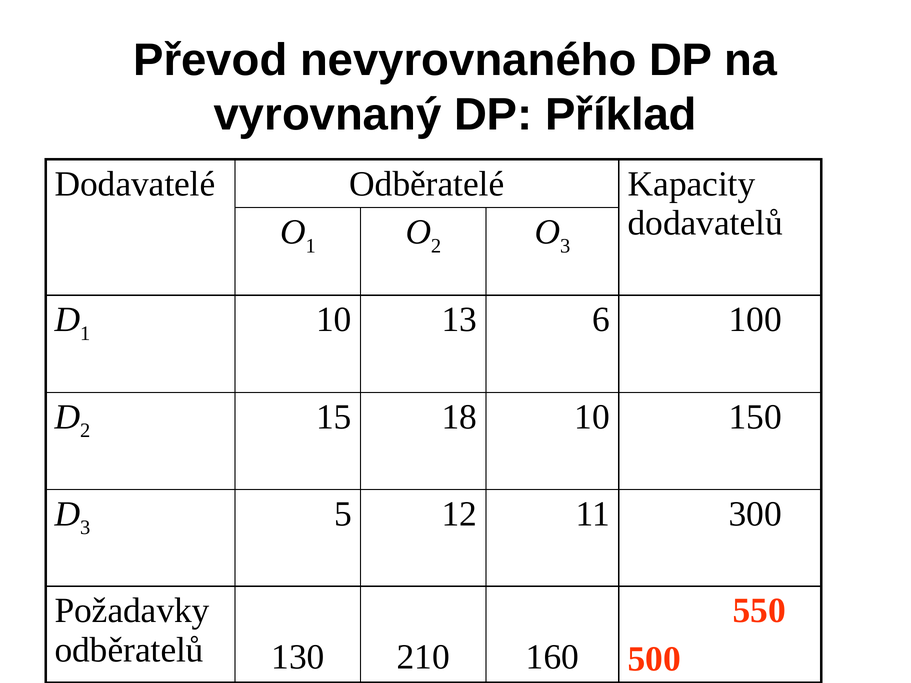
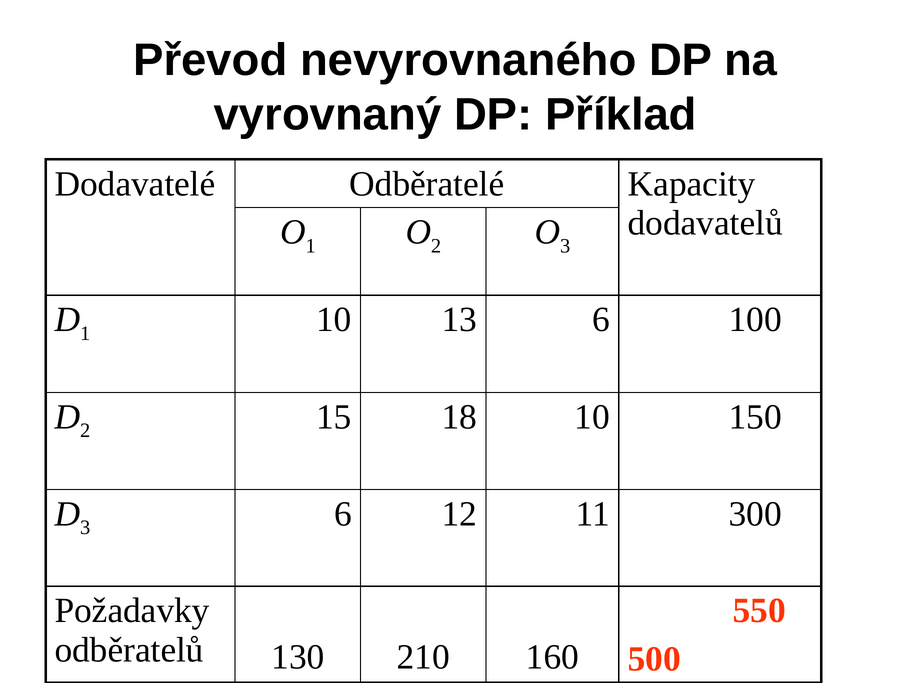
5 at (343, 514): 5 -> 6
